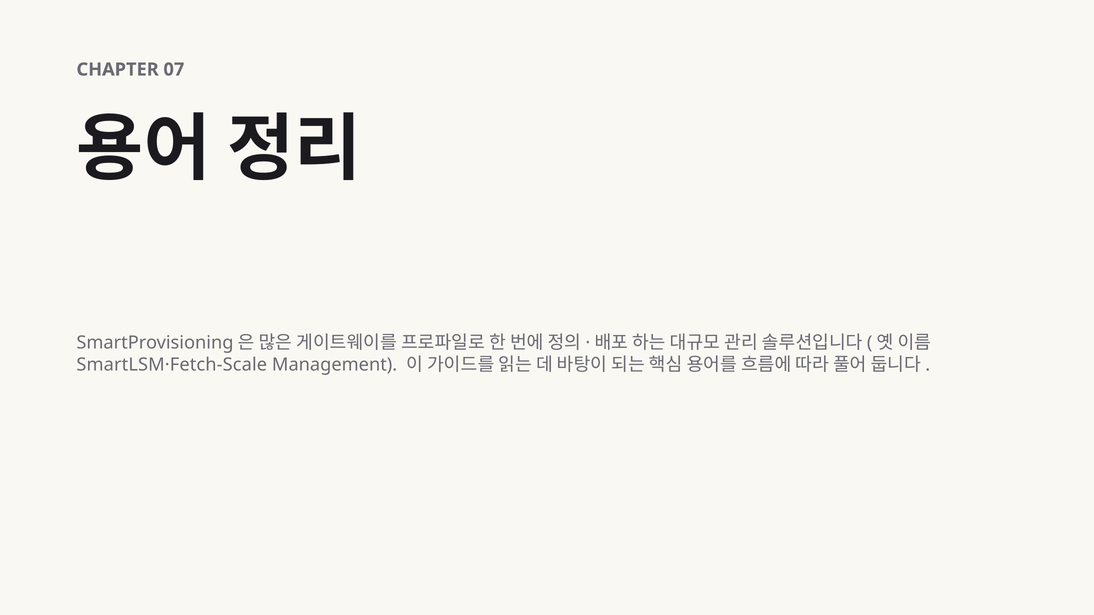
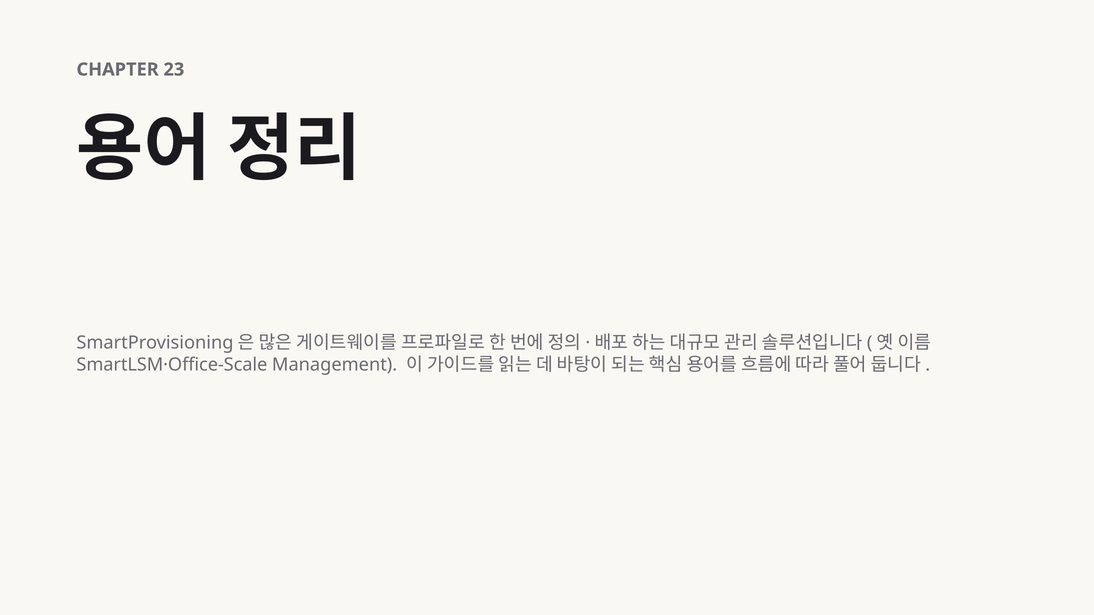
07: 07 -> 23
SmartLSM·Fetch-Scale: SmartLSM·Fetch-Scale -> SmartLSM·Office-Scale
